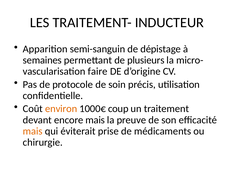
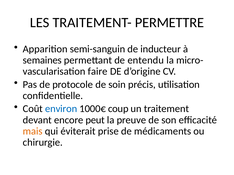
INDUCTEUR: INDUCTEUR -> PERMETTRE
dépistage: dépistage -> inducteur
plusieurs: plusieurs -> entendu
environ colour: orange -> blue
encore mais: mais -> peut
